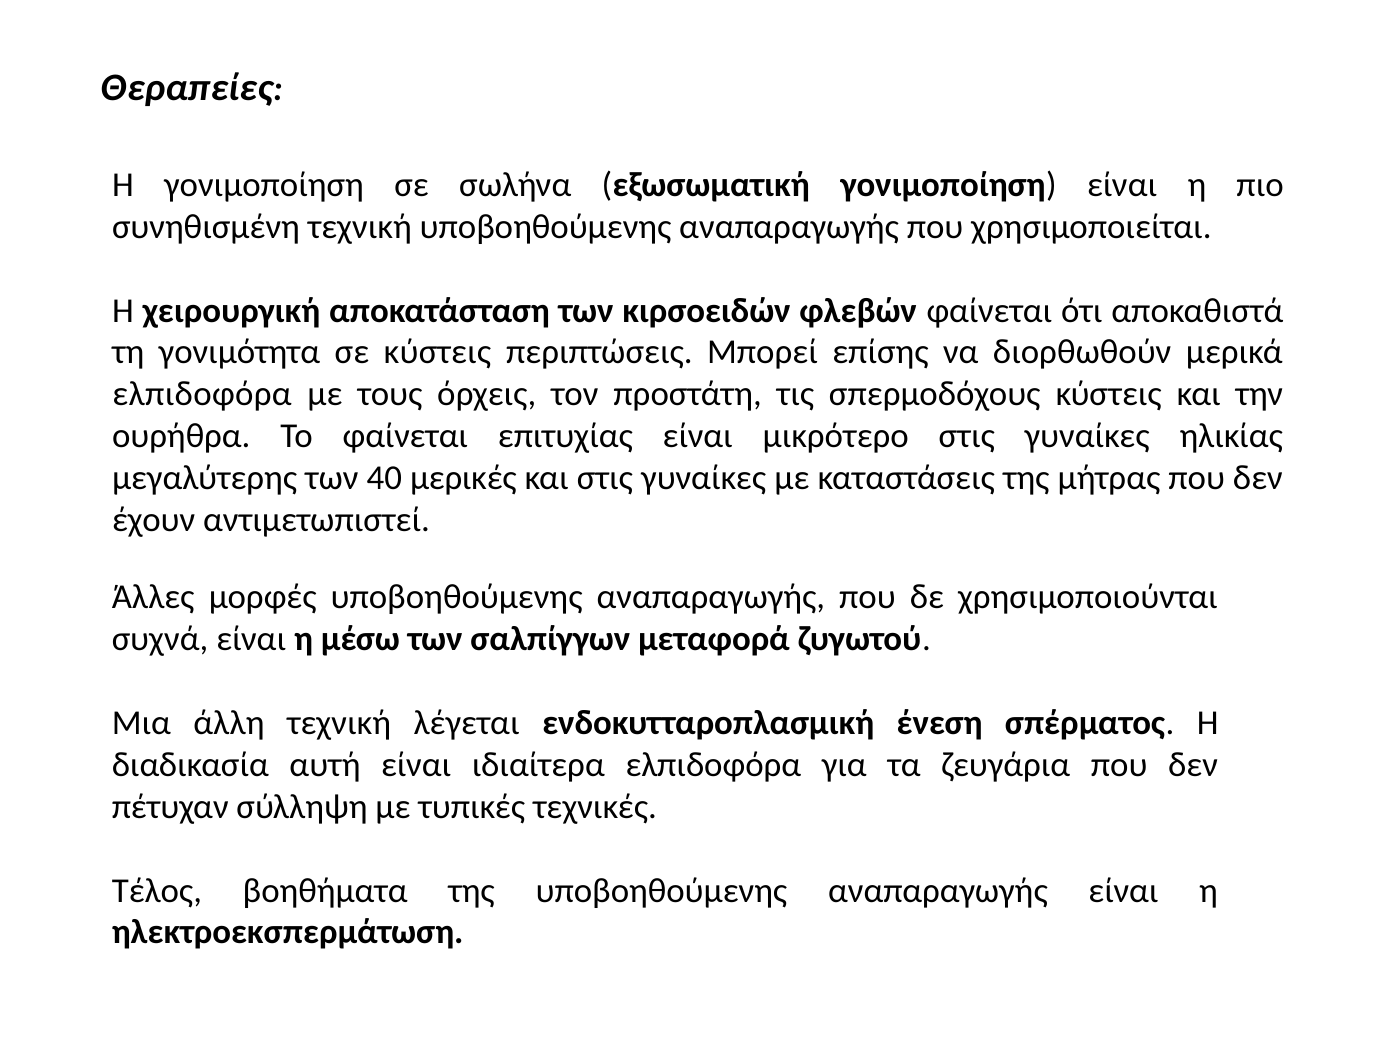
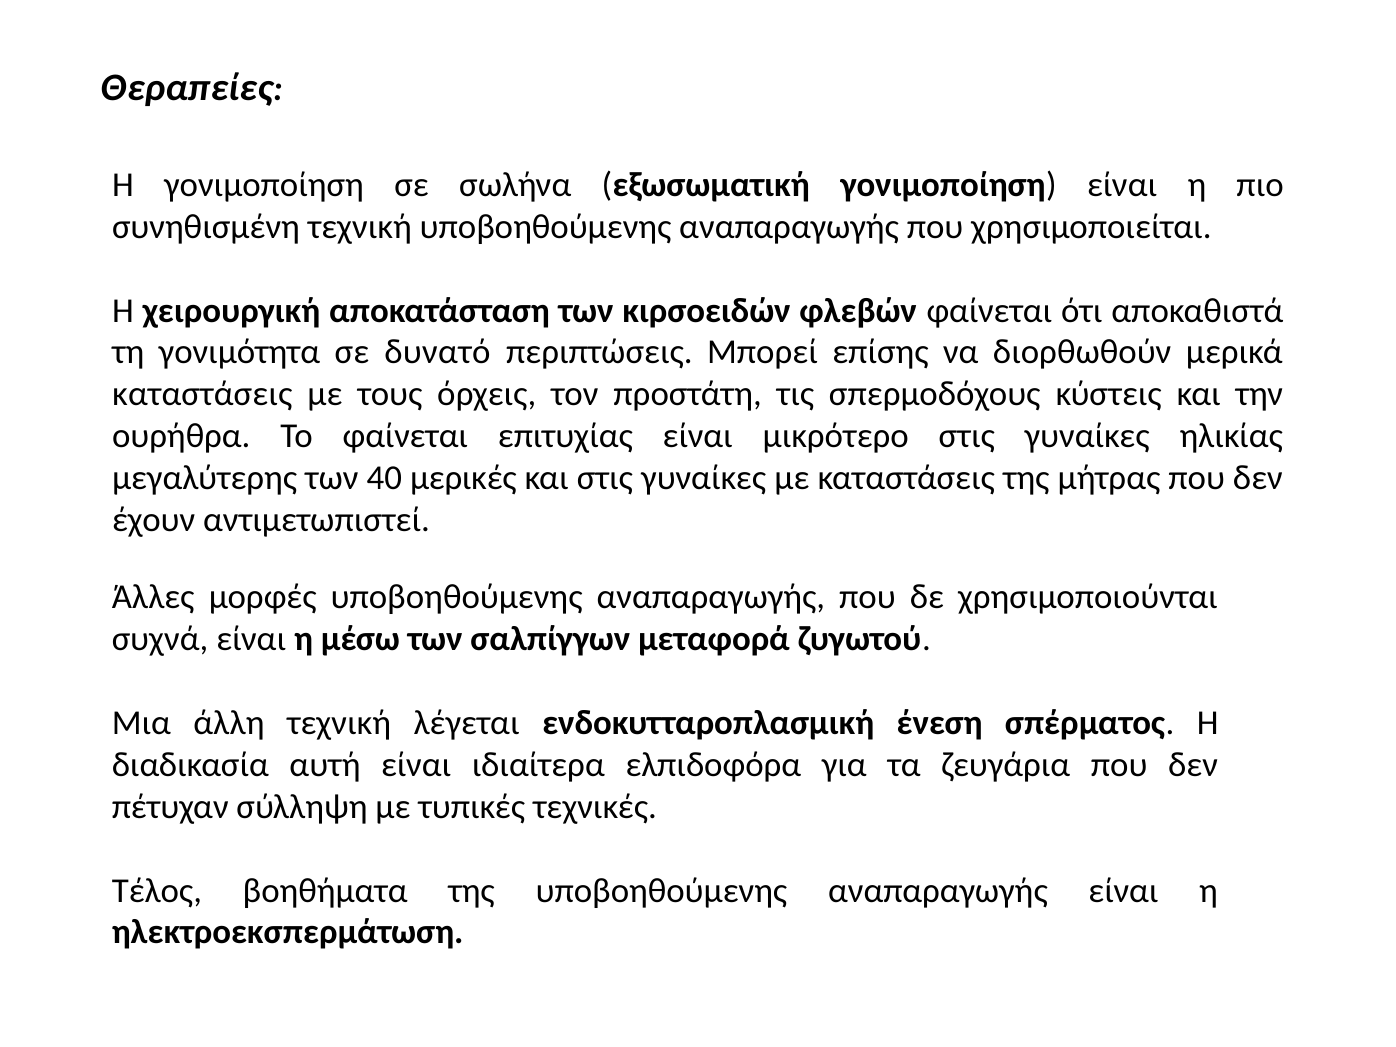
σε κύστεις: κύστεις -> δυνατό
ελπιδοφόρα at (202, 394): ελπιδοφόρα -> καταστάσεις
